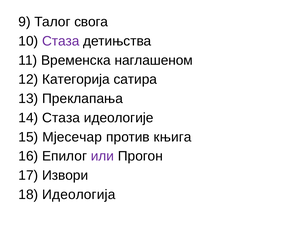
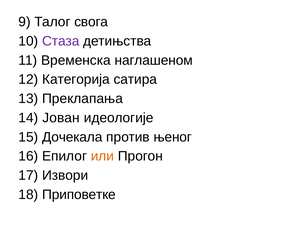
14 Стаза: Стаза -> Јован
Мјесечар: Мјесечар -> Дочекала
књига: књига -> њеног
или colour: purple -> orange
Идеологија: Идеологија -> Приповетке
